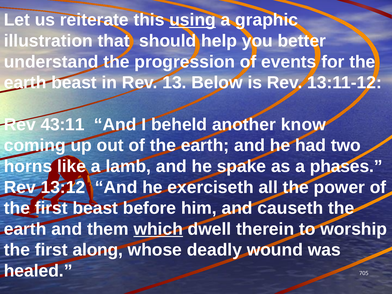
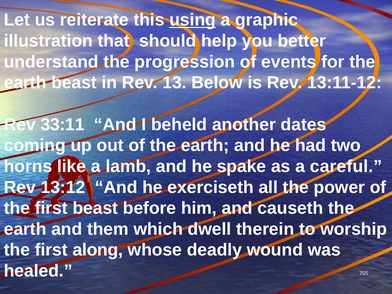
43:11: 43:11 -> 33:11
know: know -> dates
phases: phases -> careful
which underline: present -> none
